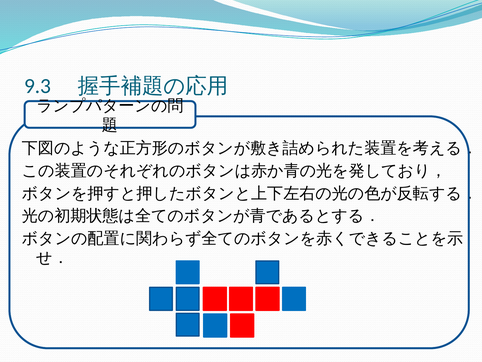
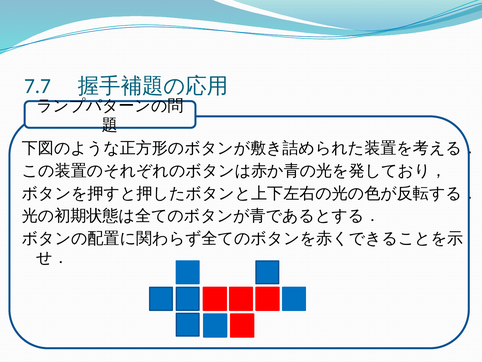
9.3: 9.3 -> 7.7
